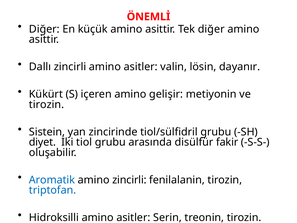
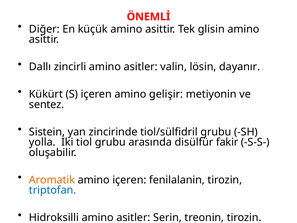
Tek diğer: diğer -> glisin
tirozin at (47, 104): tirozin -> sentez
diyet: diyet -> yolla
Aromatik colour: blue -> orange
amino zincirli: zincirli -> içeren
